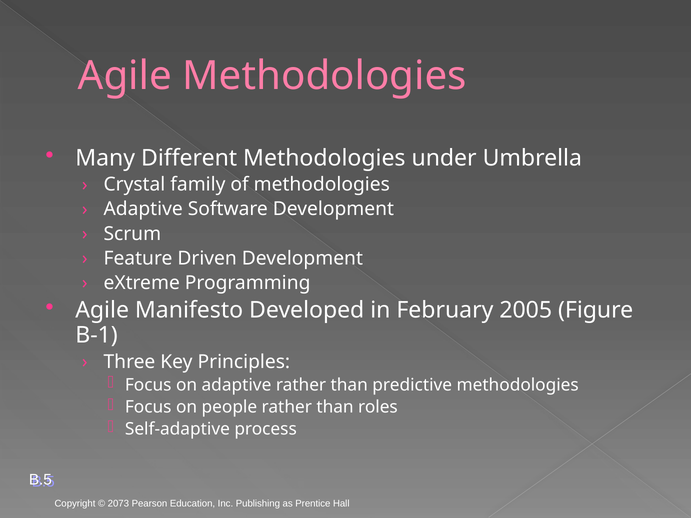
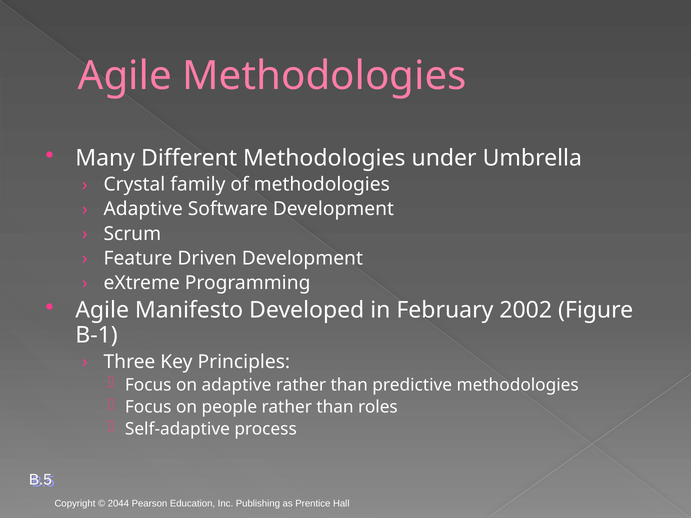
2005: 2005 -> 2002
2073: 2073 -> 2044
